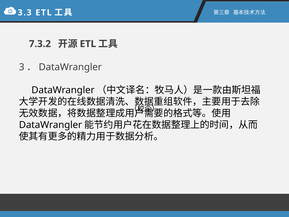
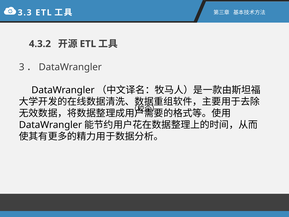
7.3.2: 7.3.2 -> 4.3.2
